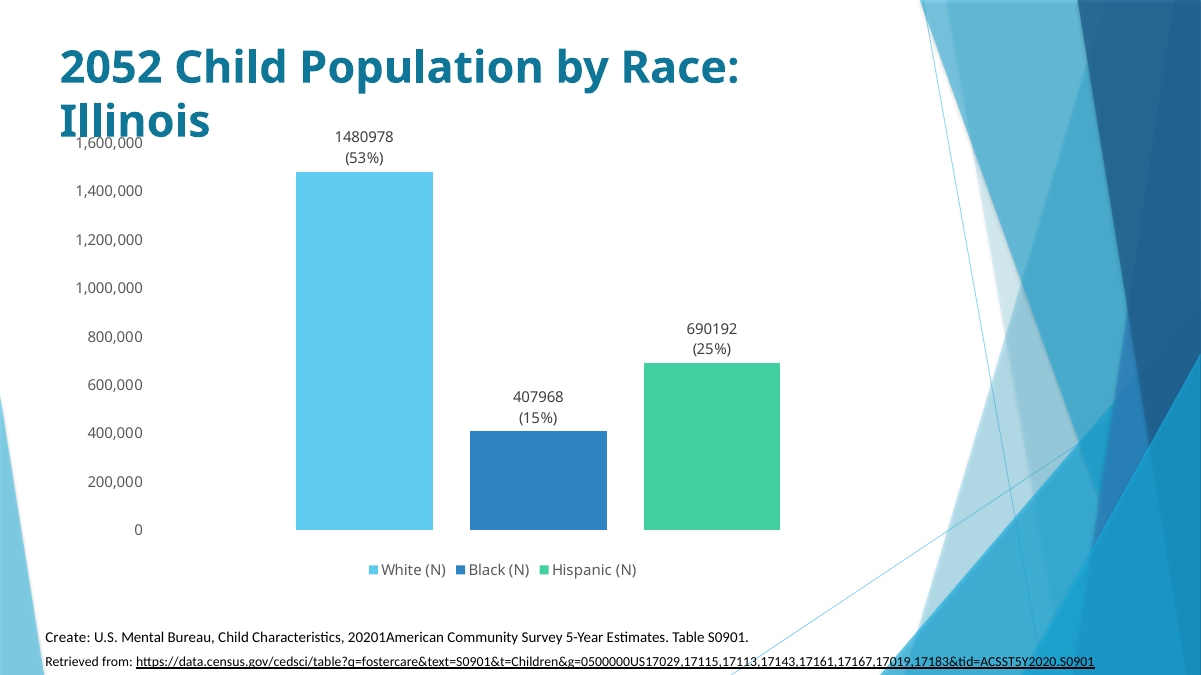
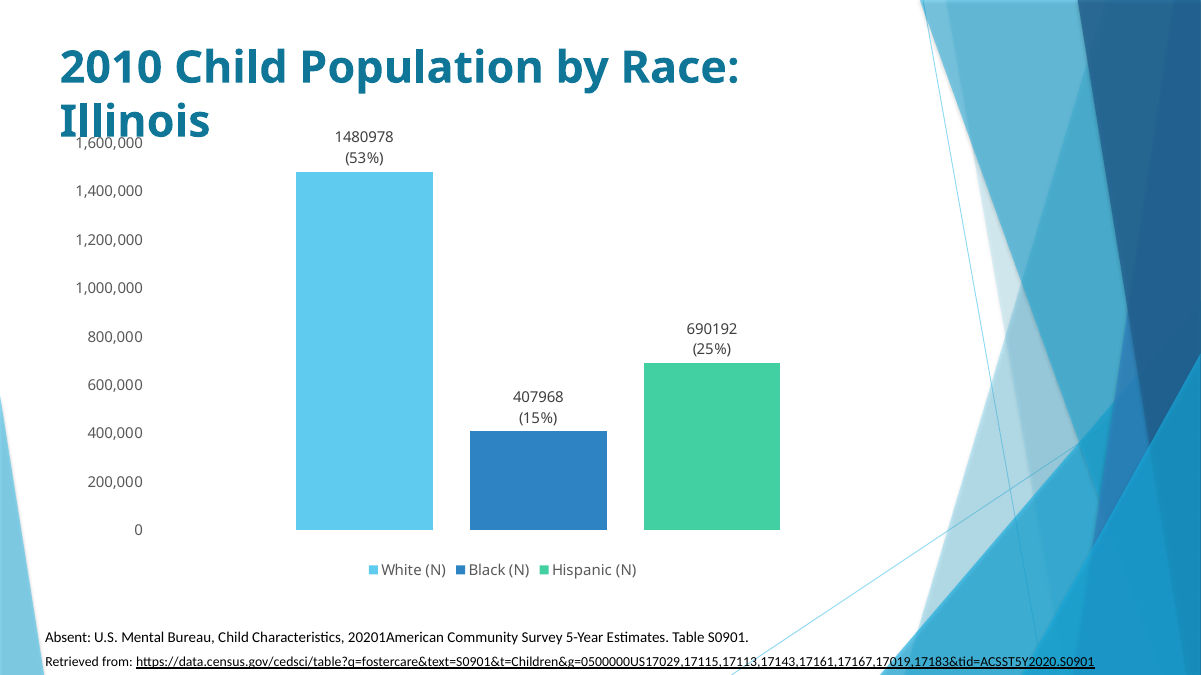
2052: 2052 -> 2010
Create: Create -> Absent
